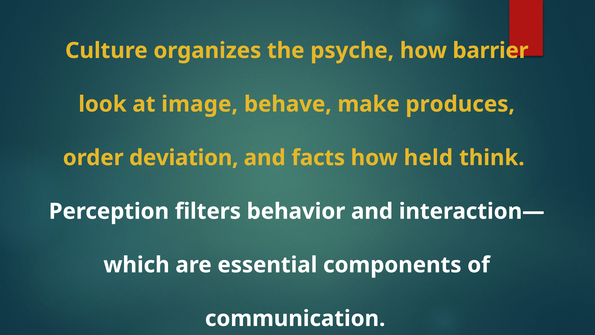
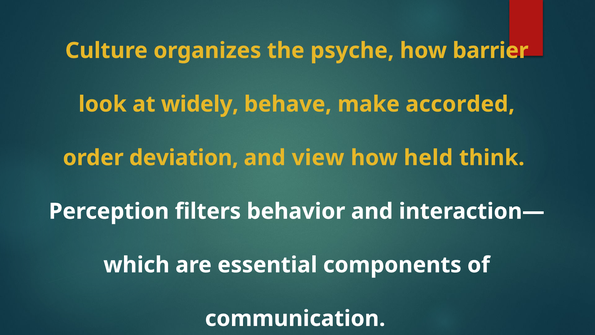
image: image -> widely
produces: produces -> accorded
facts: facts -> view
